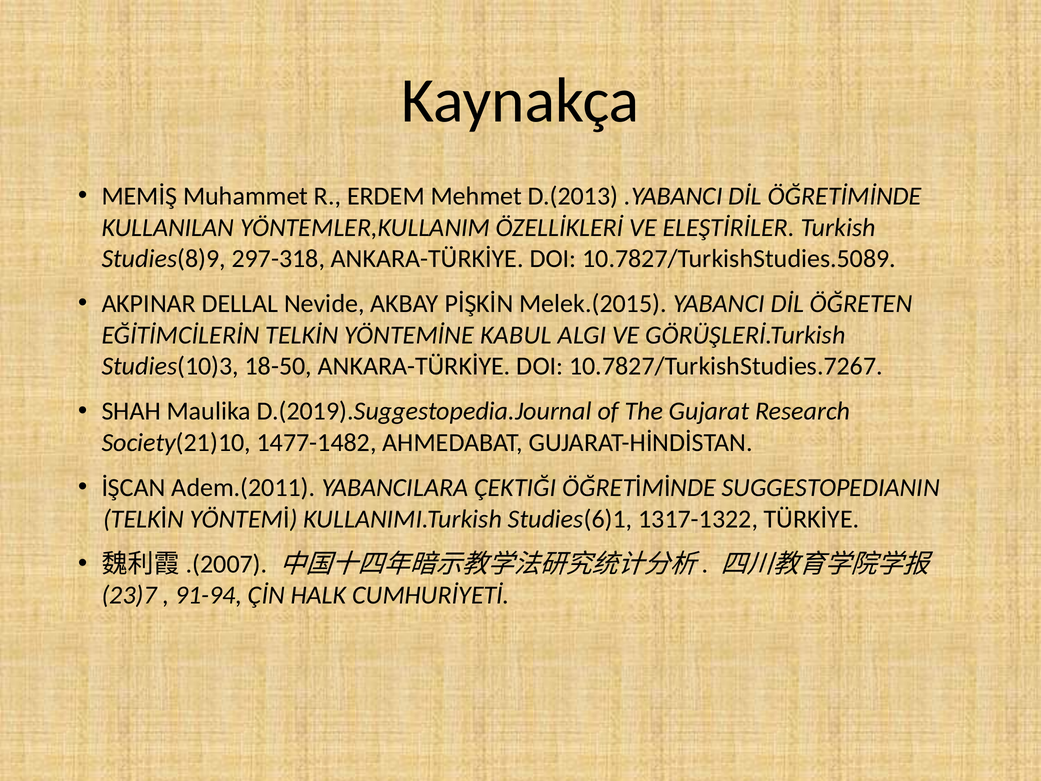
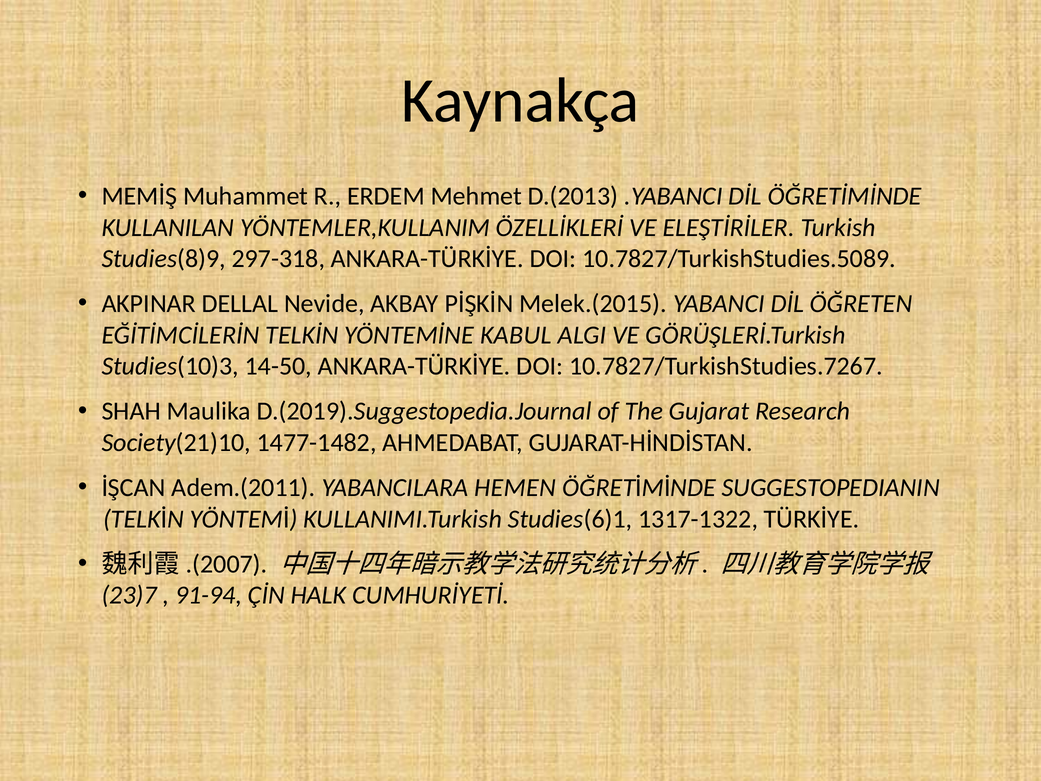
18-50: 18-50 -> 14-50
ÇEKTIĞI: ÇEKTIĞI -> HEMEN
